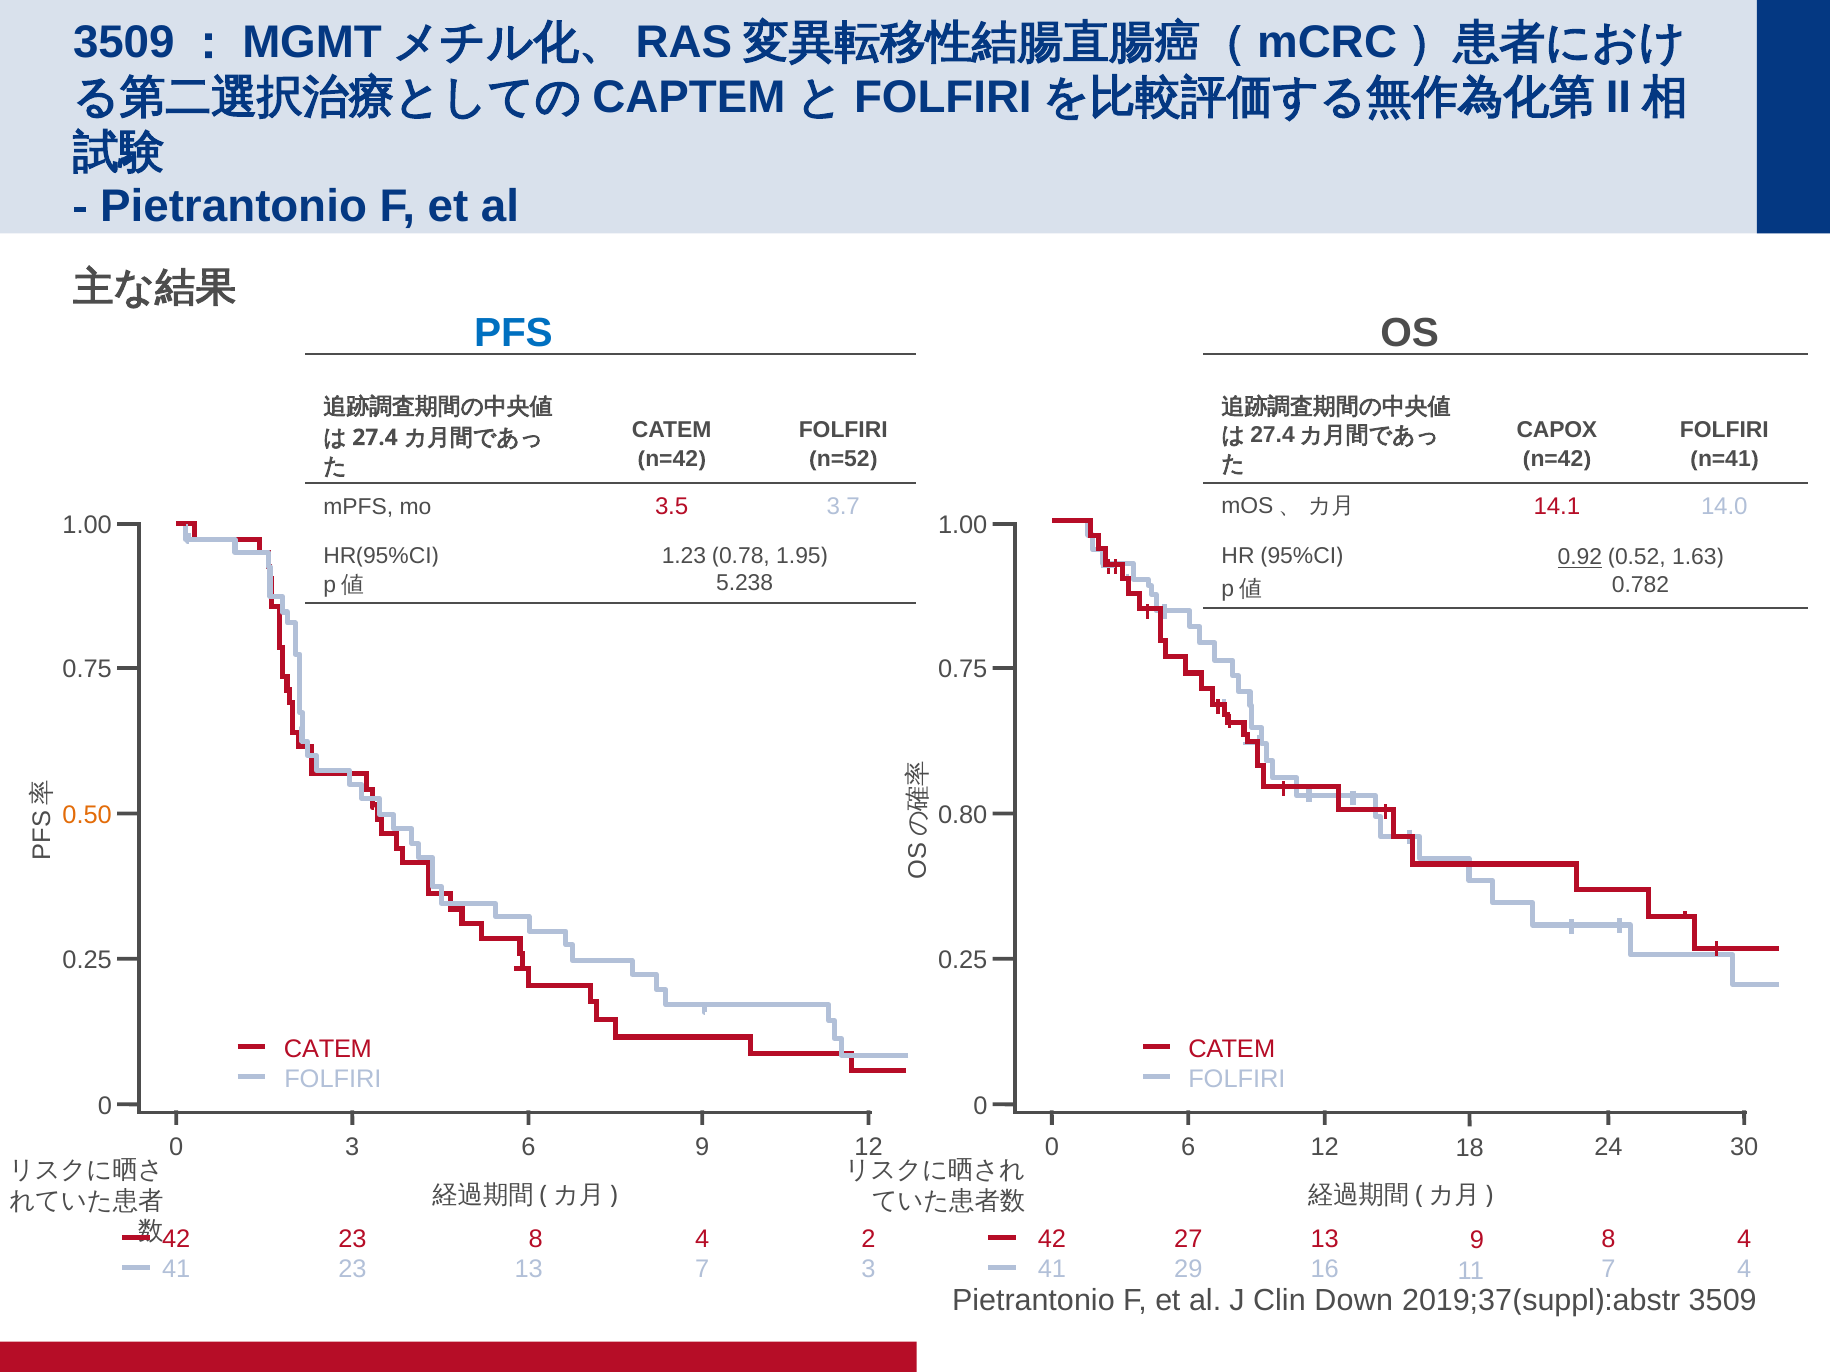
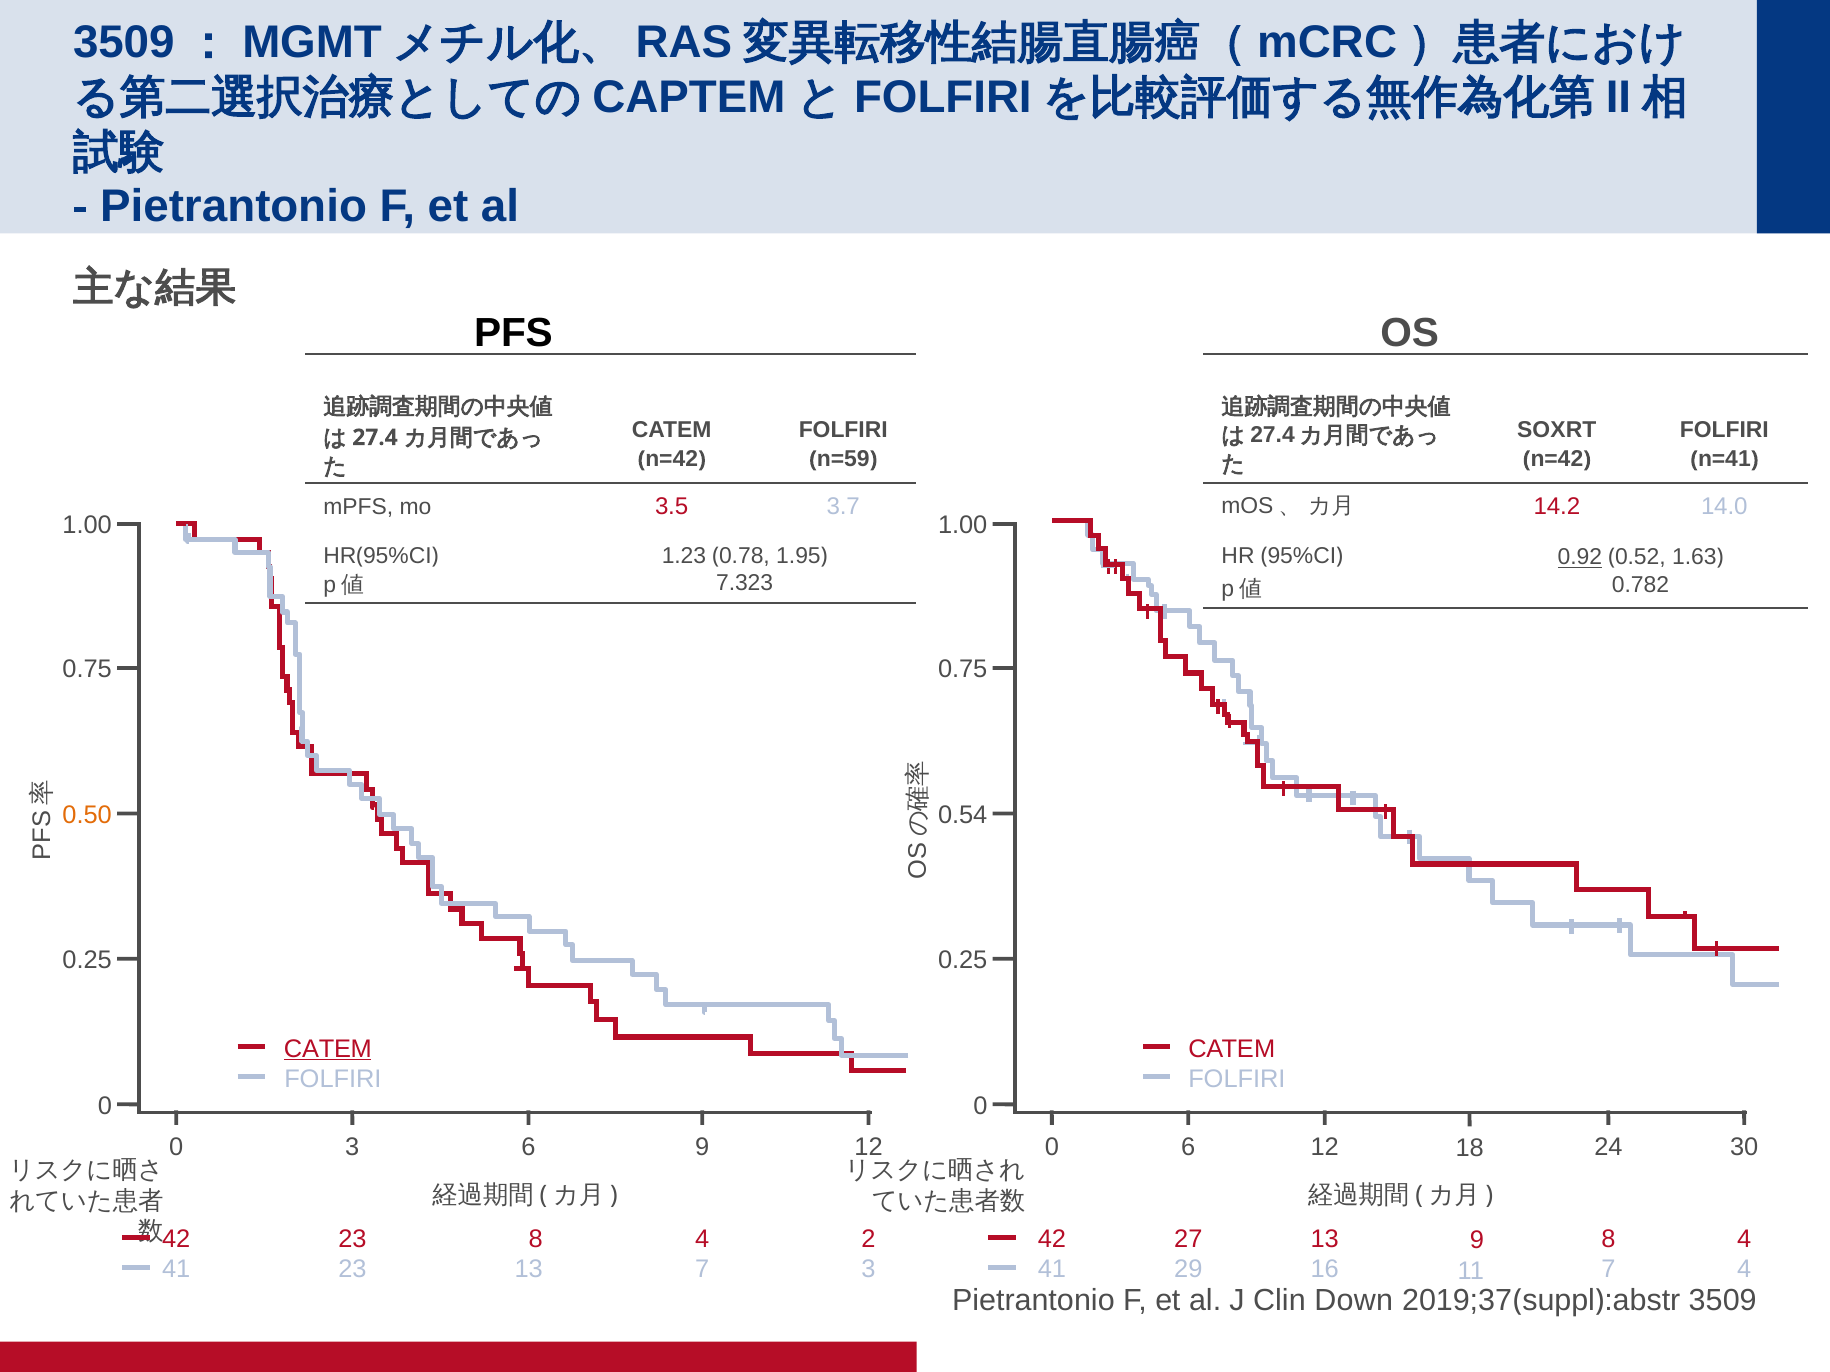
PFS colour: blue -> black
CAPOX: CAPOX -> SOXRT
n=52: n=52 -> n=59
14.1: 14.1 -> 14.2
5.238: 5.238 -> 7.323
0.80: 0.80 -> 0.54
CATEM at (328, 1049) underline: none -> present
